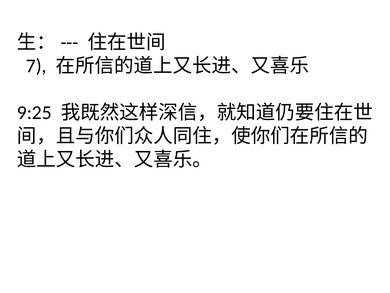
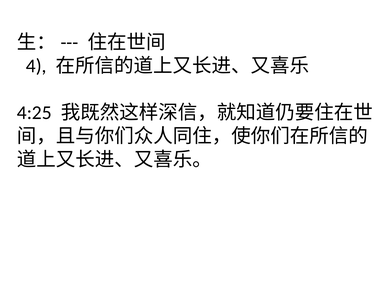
7: 7 -> 4
9:25: 9:25 -> 4:25
